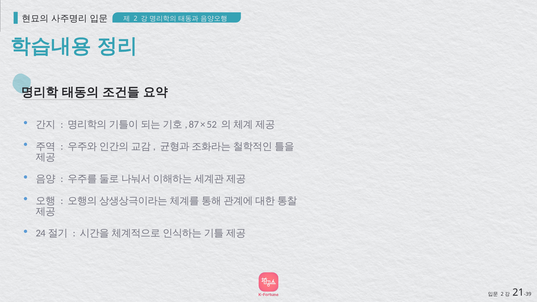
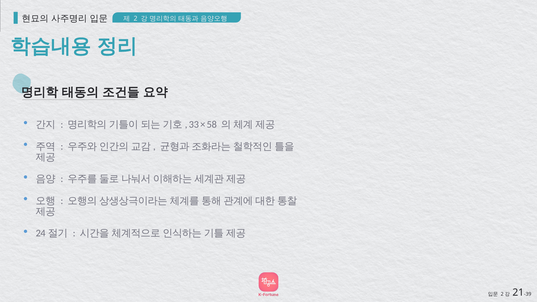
87: 87 -> 33
52: 52 -> 58
